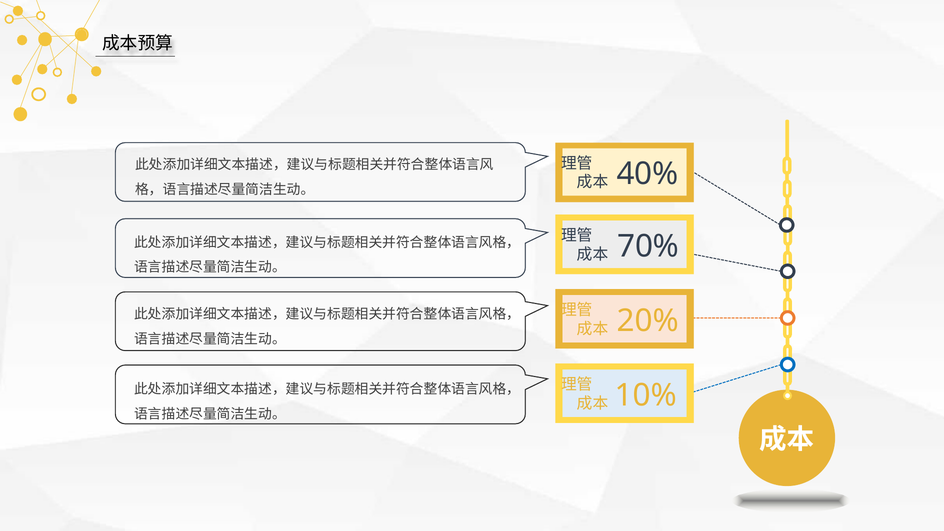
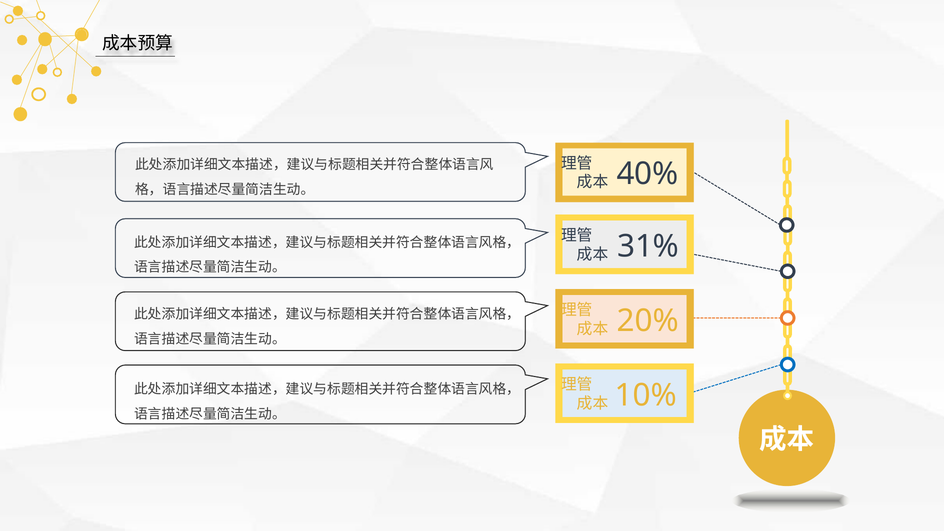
70%: 70% -> 31%
